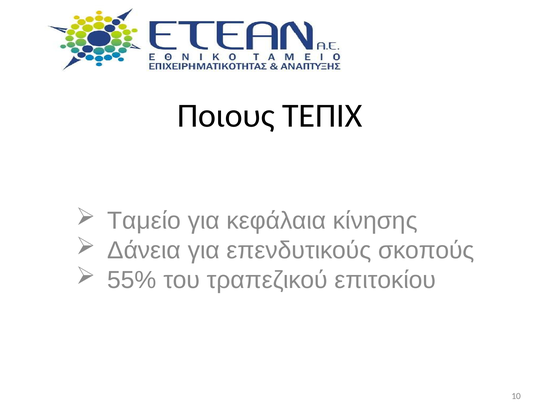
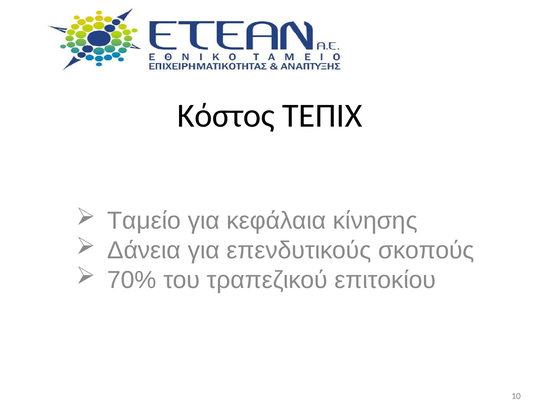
Ποιους: Ποιους -> Κόστος
55%: 55% -> 70%
